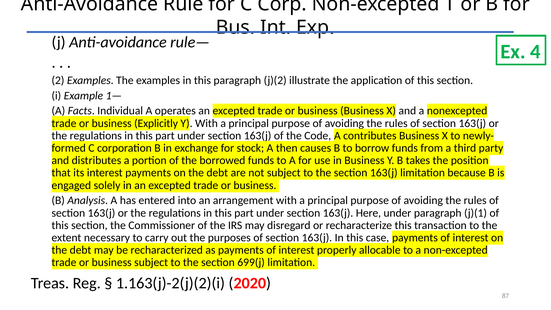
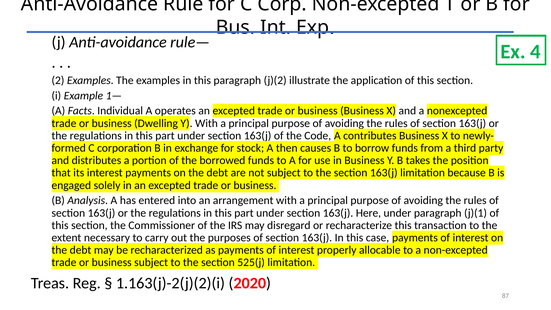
Explicitly: Explicitly -> Dwelling
699(j: 699(j -> 525(j
